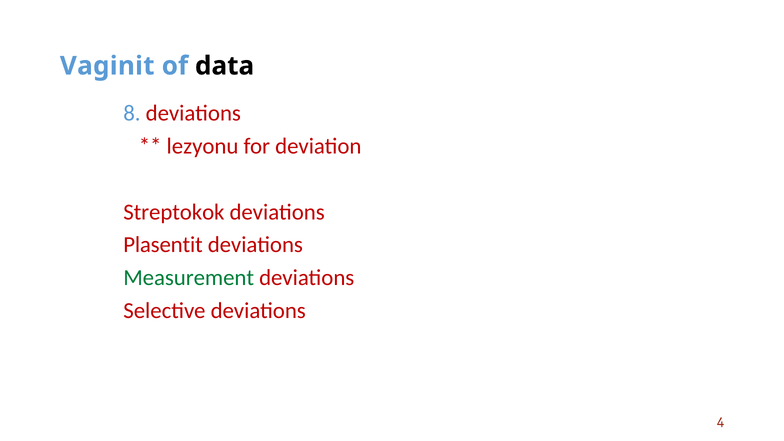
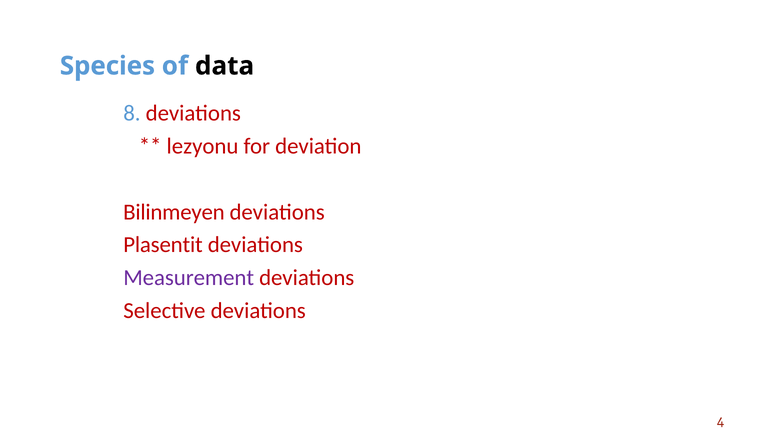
Vaginit: Vaginit -> Species
Streptokok: Streptokok -> Bilinmeyen
Measurement colour: green -> purple
